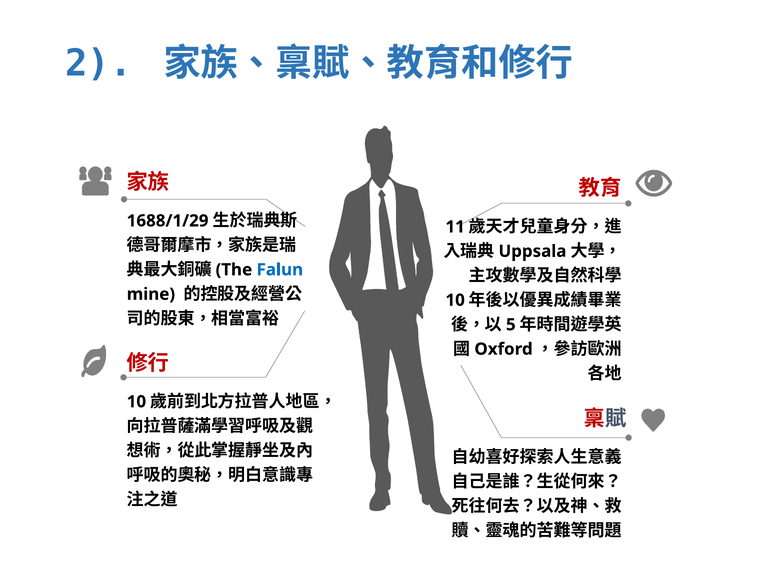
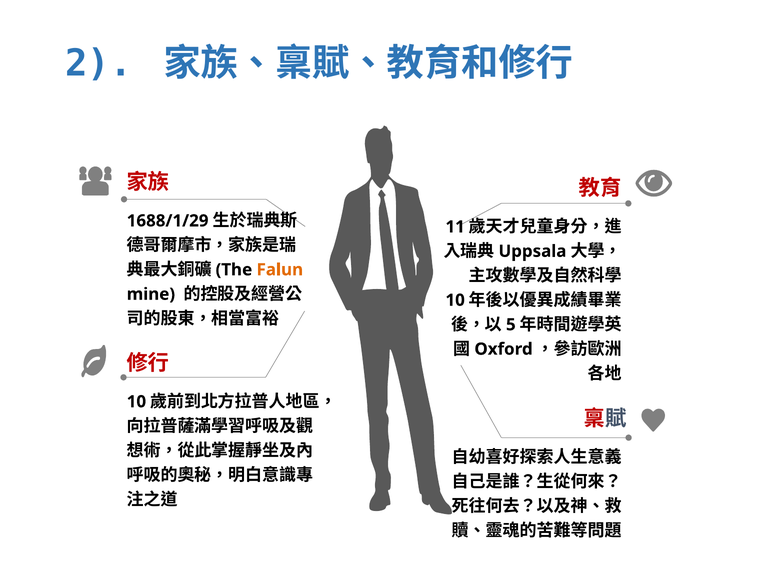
Falun colour: blue -> orange
